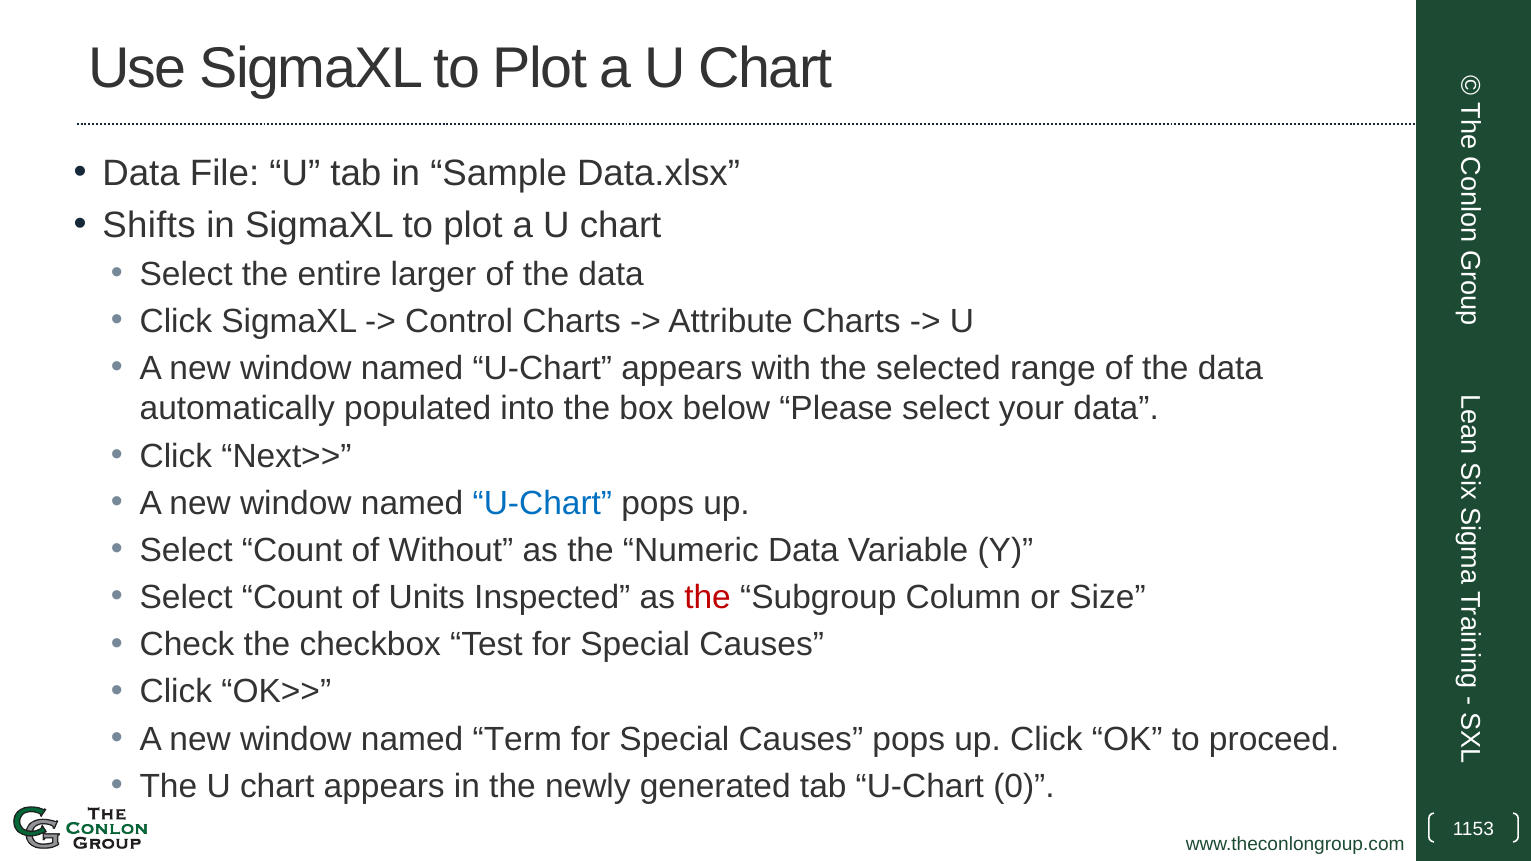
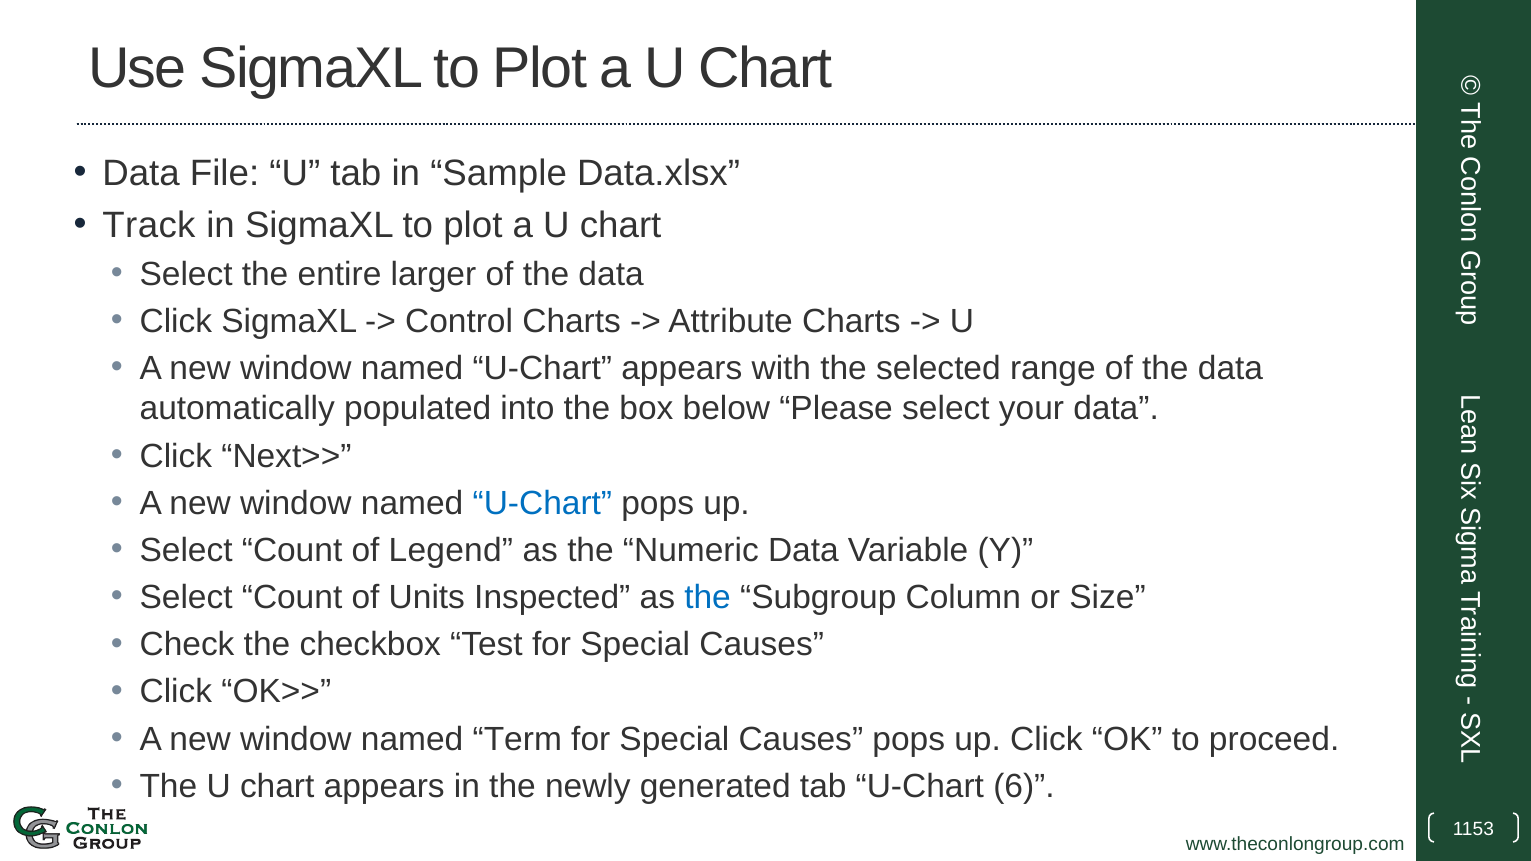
Shifts: Shifts -> Track
Without: Without -> Legend
the at (708, 598) colour: red -> blue
0: 0 -> 6
